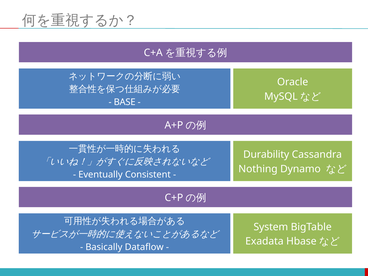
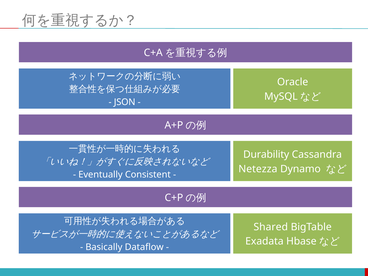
BASE: BASE -> JSON
Nothing: Nothing -> Netezza
System: System -> Shared
